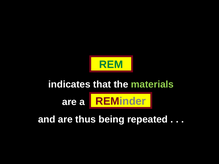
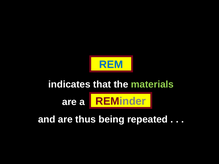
REM colour: green -> blue
